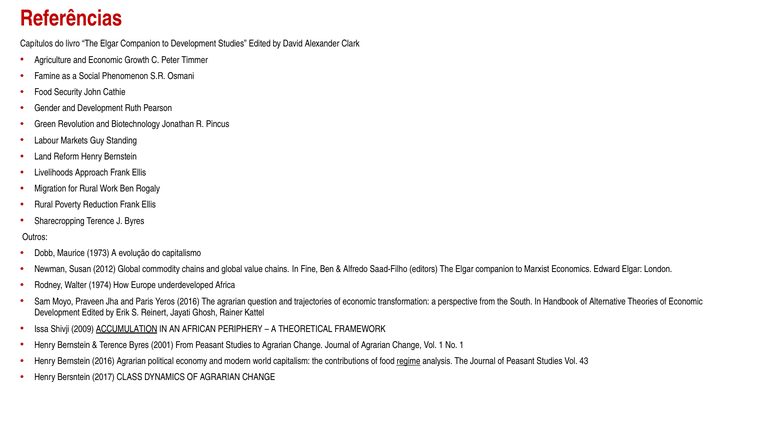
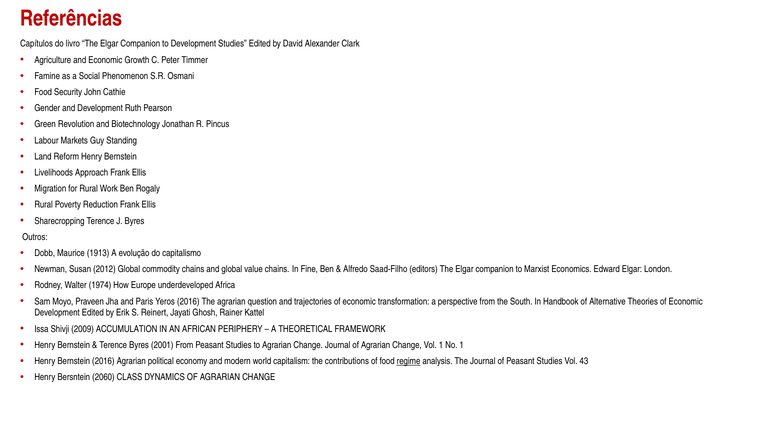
1973: 1973 -> 1913
ACCUMULATION underline: present -> none
2017: 2017 -> 2060
